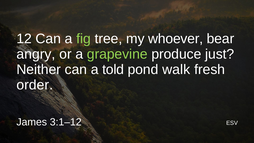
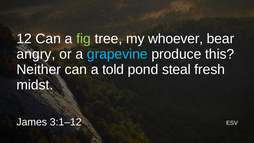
grapevine colour: light green -> light blue
just: just -> this
walk: walk -> steal
order: order -> midst
